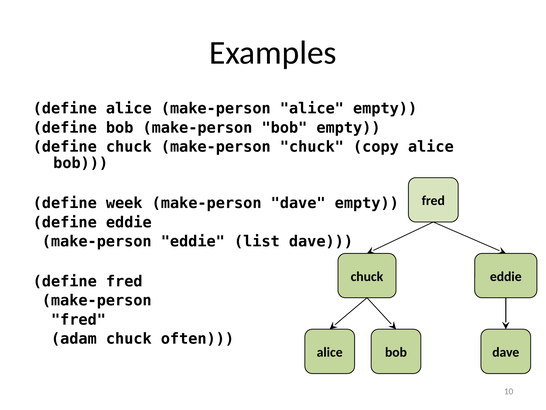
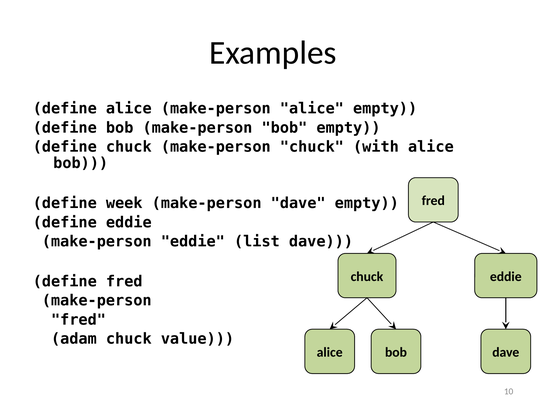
copy: copy -> with
often: often -> value
